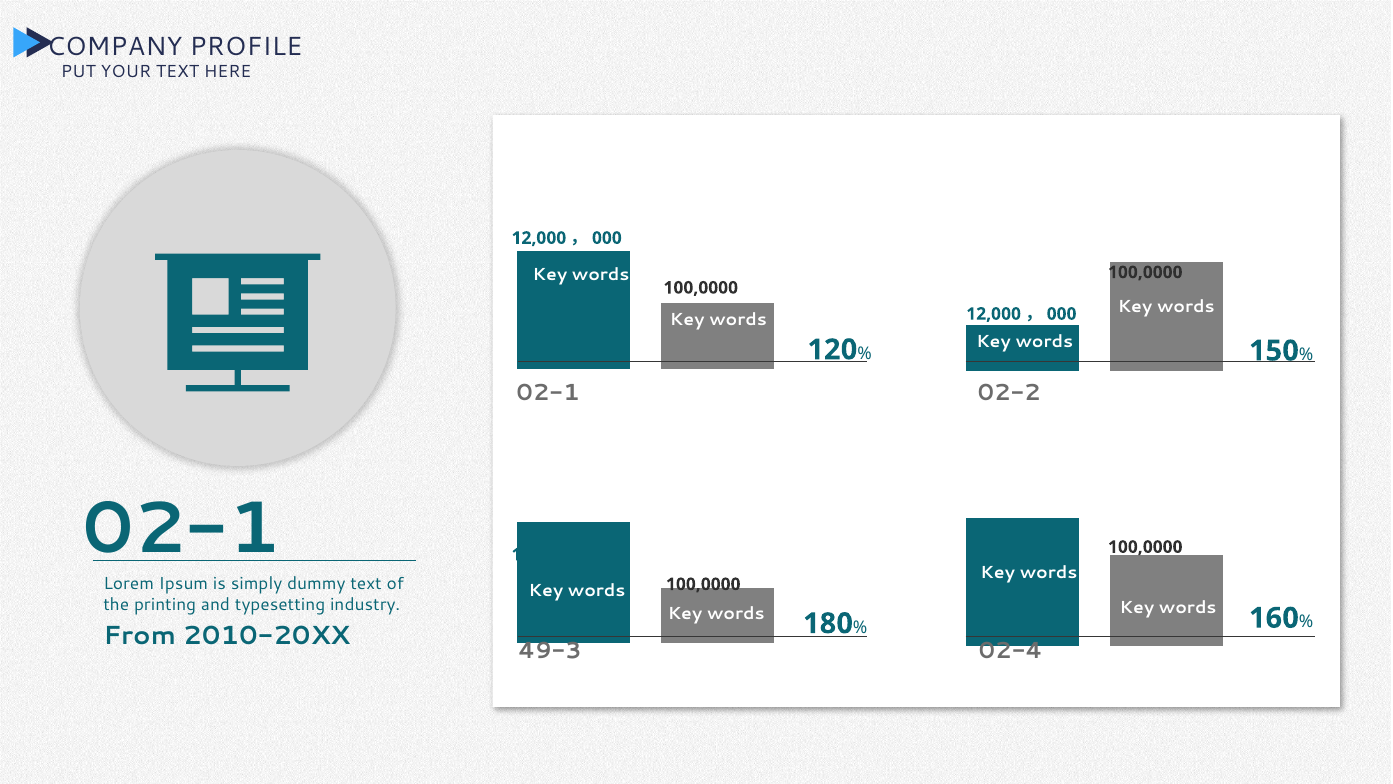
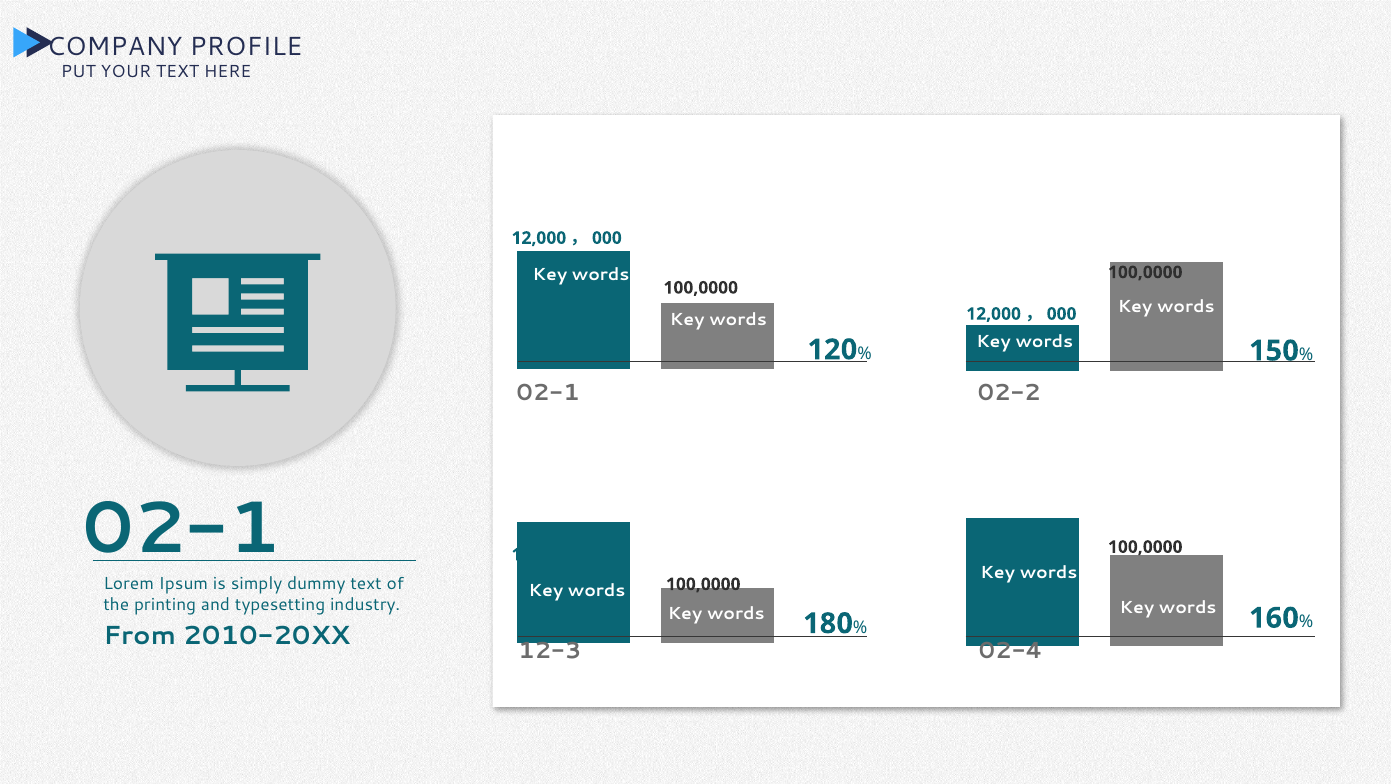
49-3: 49-3 -> 12-3
